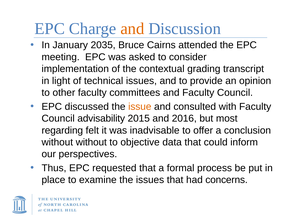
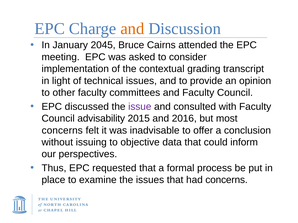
2035: 2035 -> 2045
issue colour: orange -> purple
regarding at (62, 131): regarding -> concerns
without without: without -> issuing
